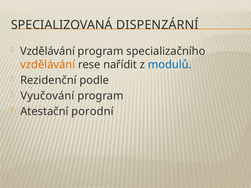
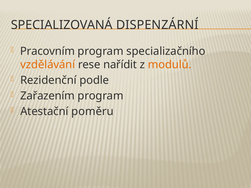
Vzdělávání at (48, 51): Vzdělávání -> Pracovním
modulů colour: blue -> orange
Vyučování: Vyučování -> Zařazením
porodní: porodní -> poměru
